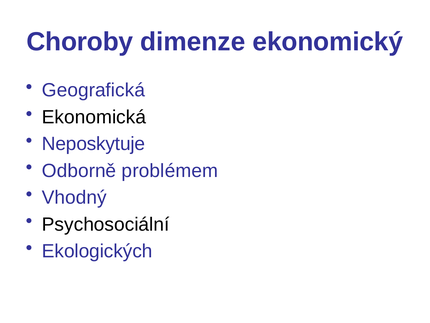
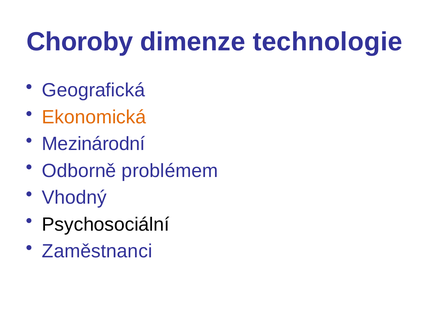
ekonomický: ekonomický -> technologie
Ekonomická colour: black -> orange
Neposkytuje: Neposkytuje -> Mezinárodní
Ekologických: Ekologických -> Zaměstnanci
